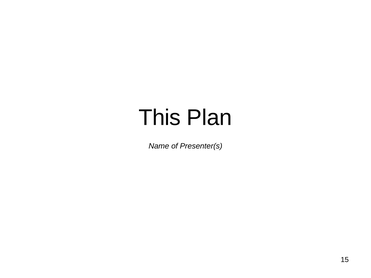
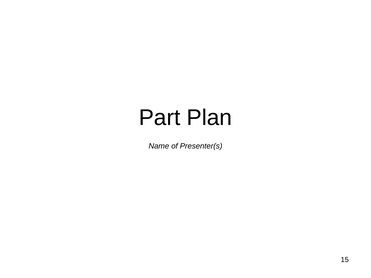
This: This -> Part
